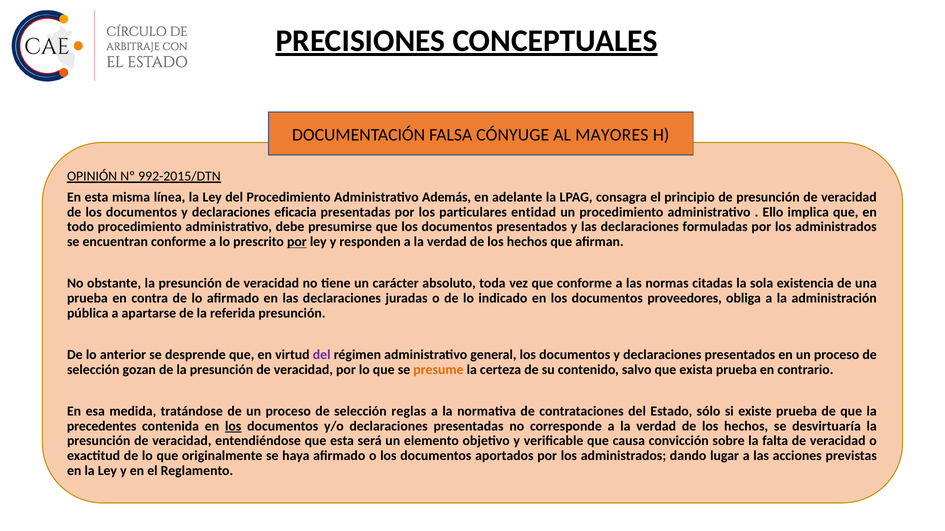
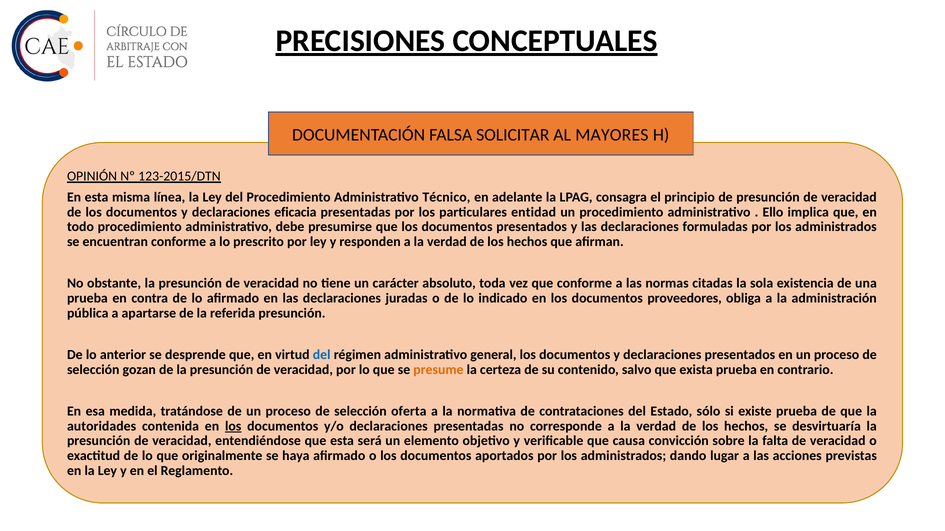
CÓNYUGE: CÓNYUGE -> SOLICITAR
992-2015/DTN: 992-2015/DTN -> 123-2015/DTN
Además: Además -> Técnico
por at (297, 242) underline: present -> none
del at (322, 355) colour: purple -> blue
reglas: reglas -> oferta
precedentes: precedentes -> autoridades
